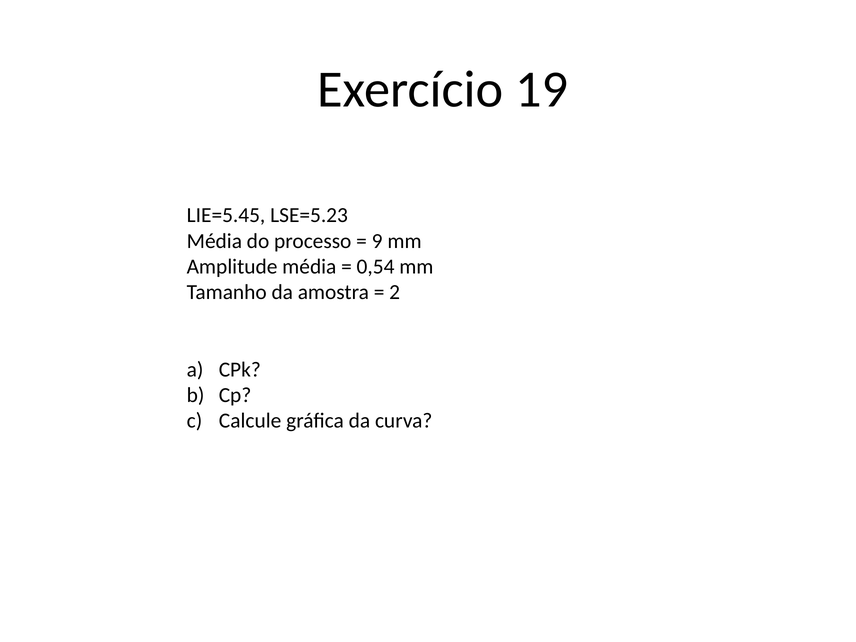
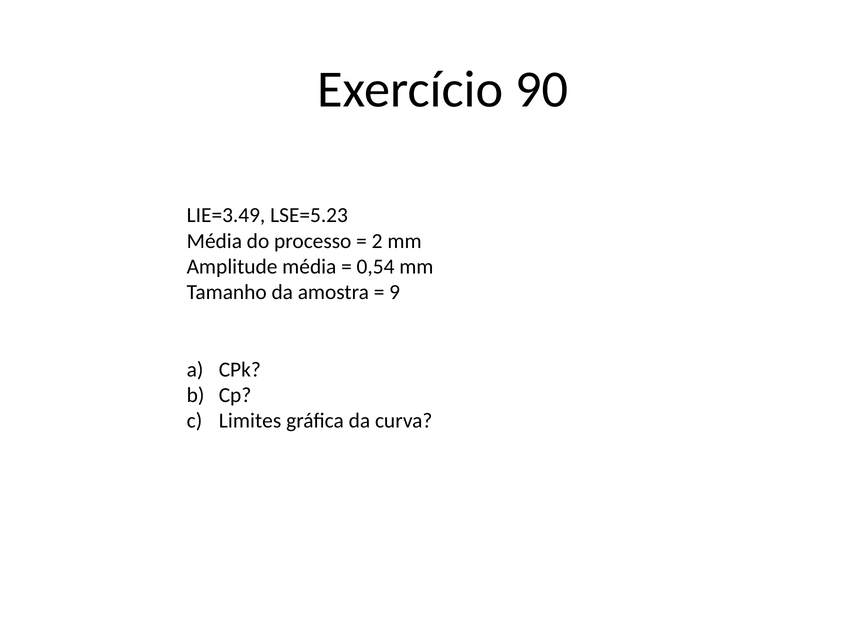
19: 19 -> 90
LIE=5.45: LIE=5.45 -> LIE=3.49
9: 9 -> 2
2: 2 -> 9
Calcule: Calcule -> Limites
